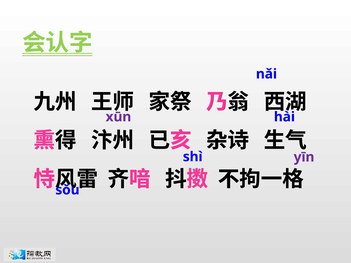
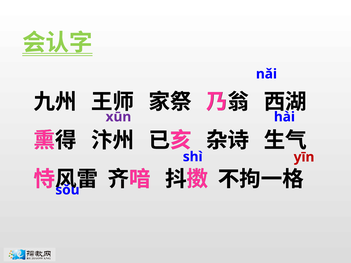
yīn colour: purple -> red
